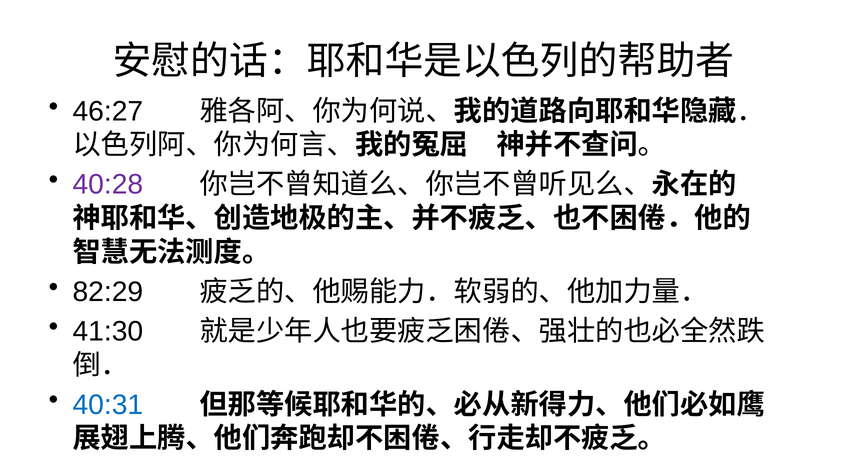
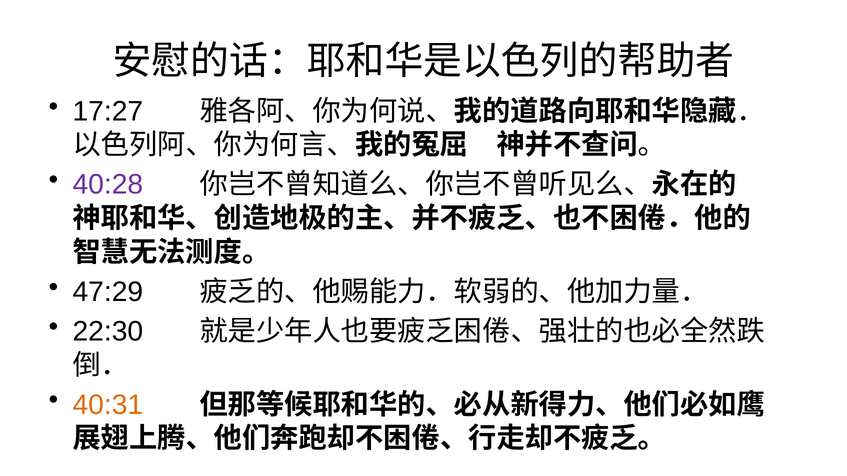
46:27: 46:27 -> 17:27
82:29: 82:29 -> 47:29
41:30: 41:30 -> 22:30
40:31 colour: blue -> orange
